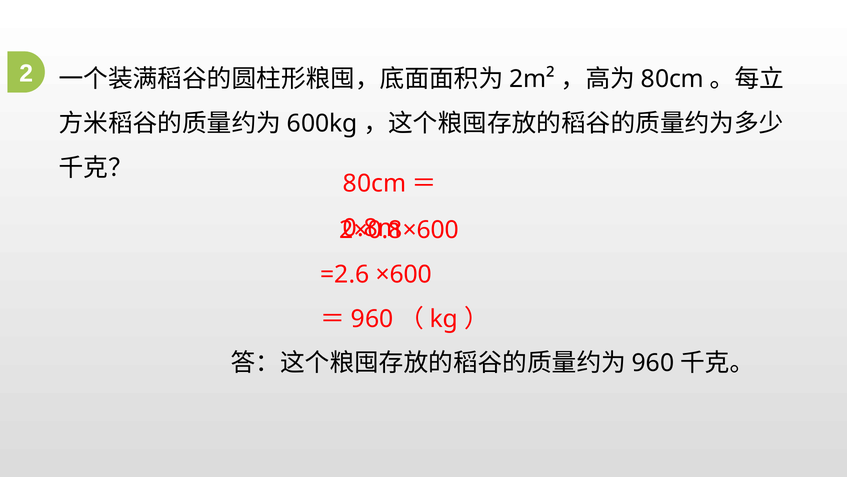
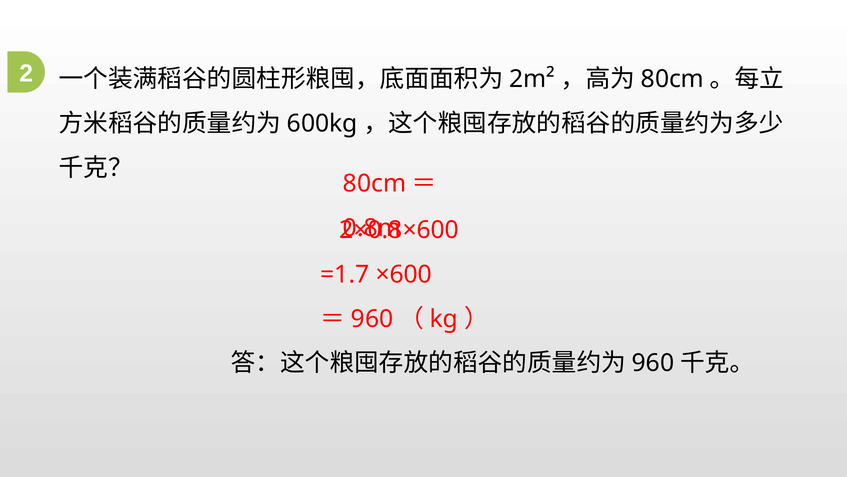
=2.6: =2.6 -> =1.7
